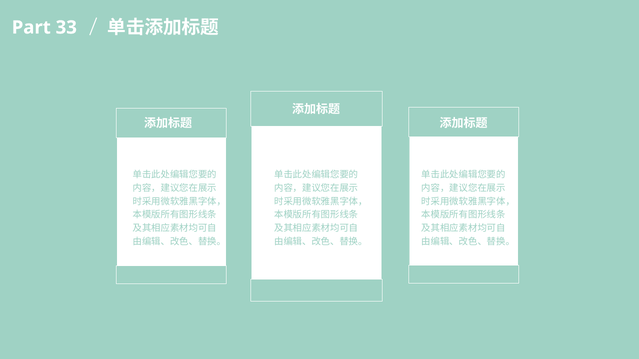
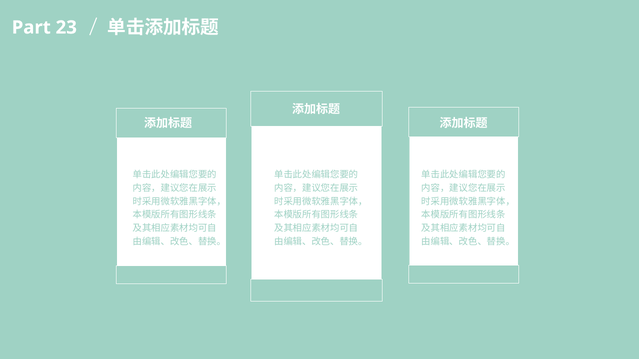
33: 33 -> 23
